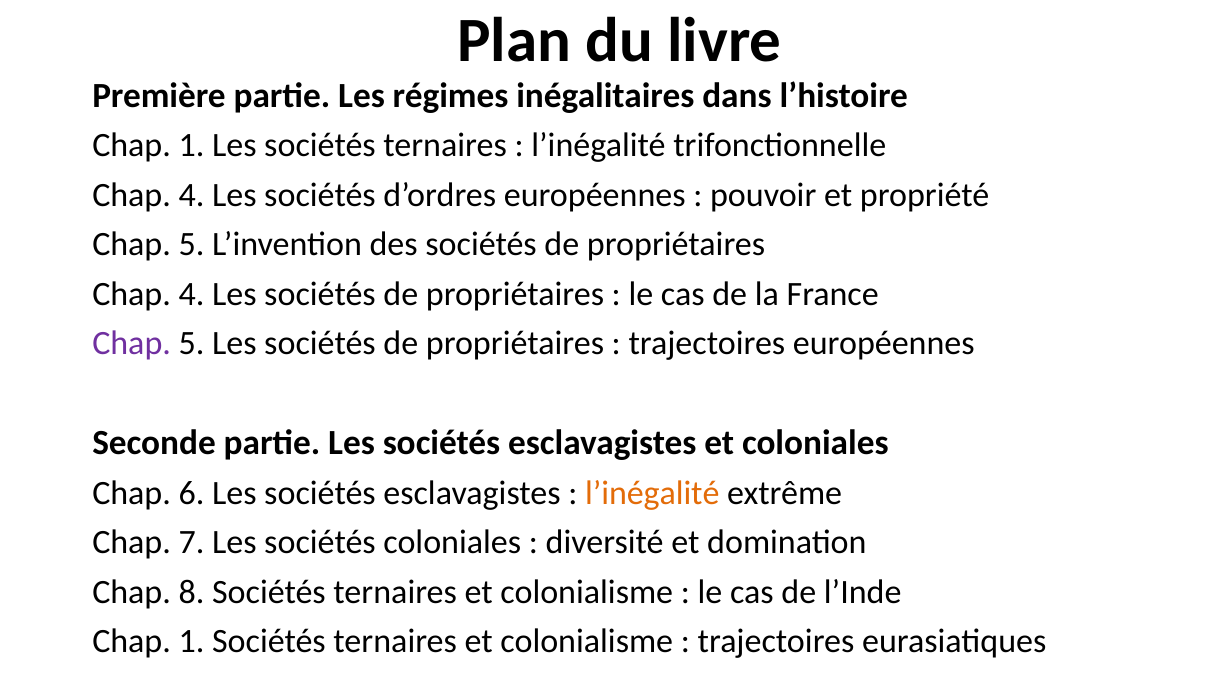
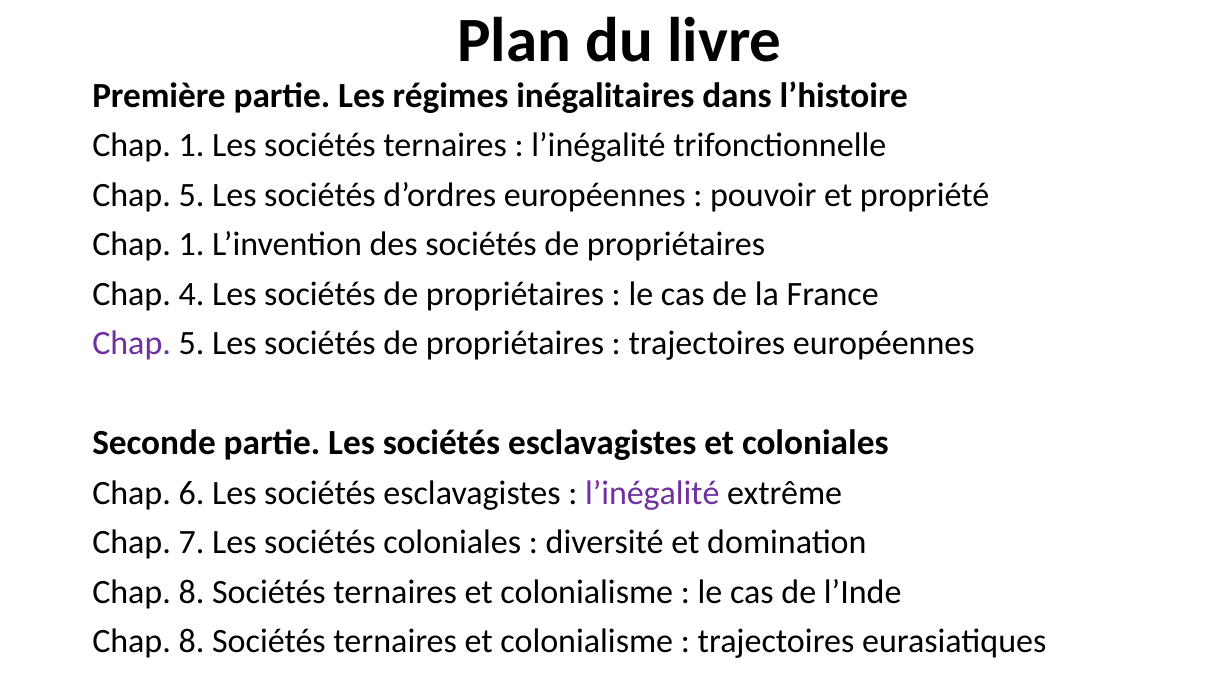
4 at (191, 195): 4 -> 5
5 at (191, 244): 5 -> 1
l’inégalité at (652, 493) colour: orange -> purple
1 at (191, 641): 1 -> 8
